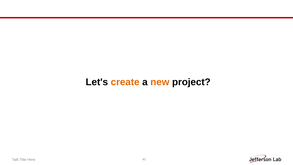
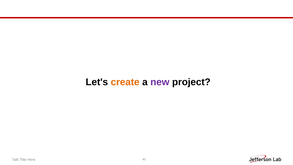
new colour: orange -> purple
